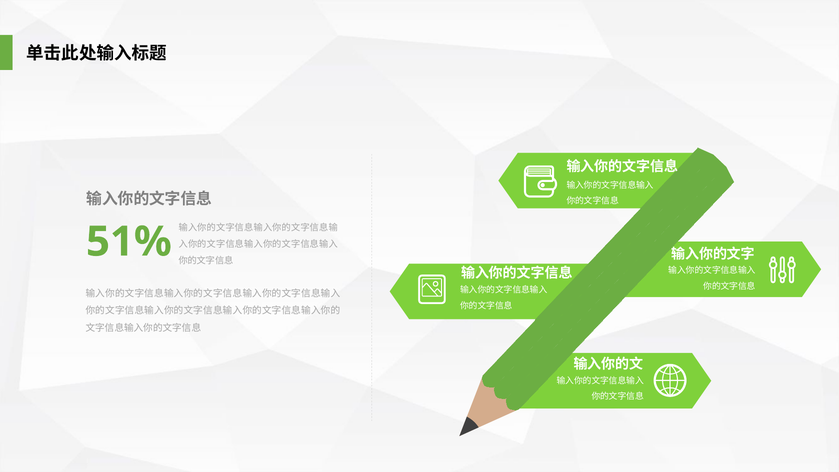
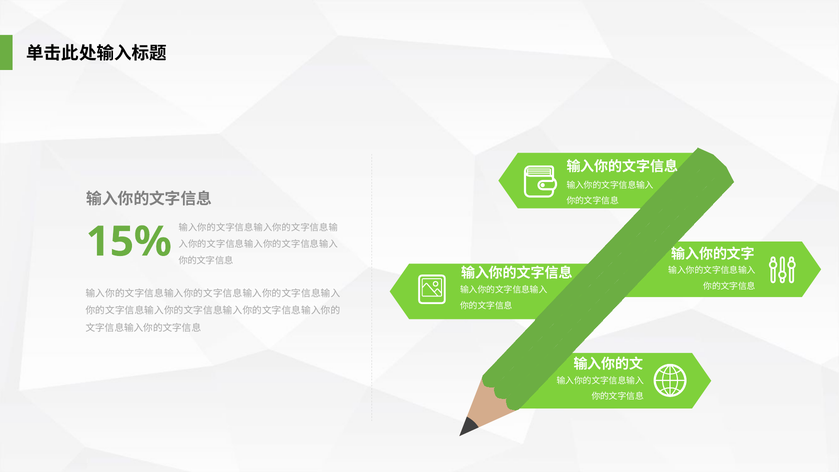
51%: 51% -> 15%
